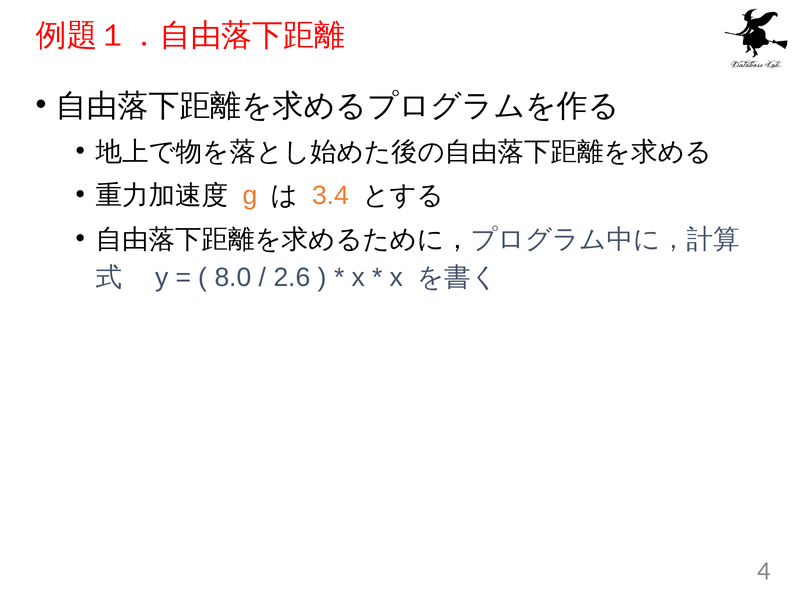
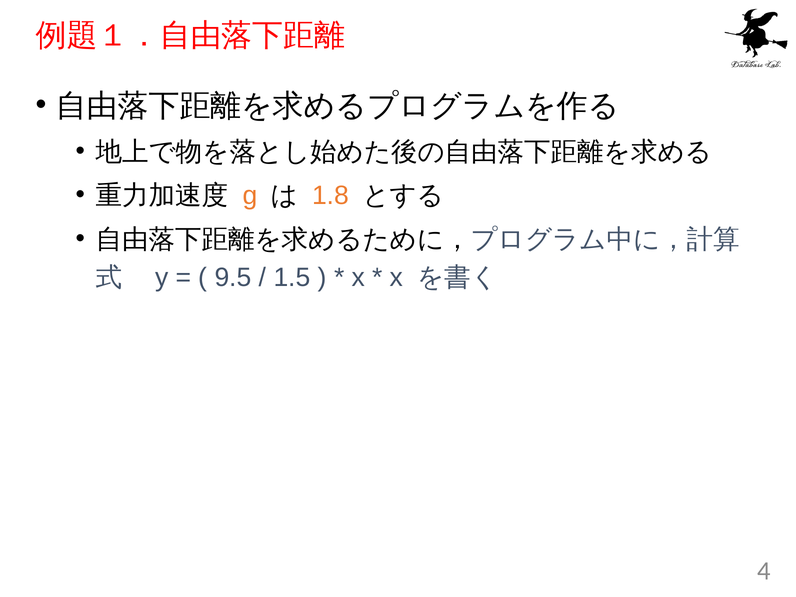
3.4: 3.4 -> 1.8
8.0: 8.0 -> 9.5
2.6: 2.6 -> 1.5
